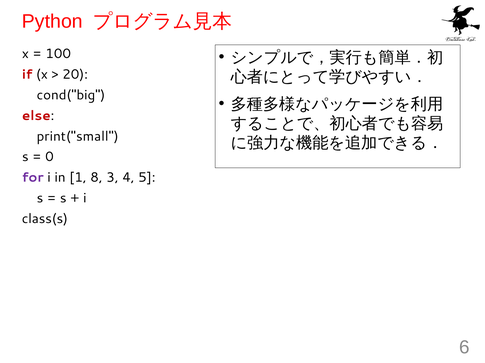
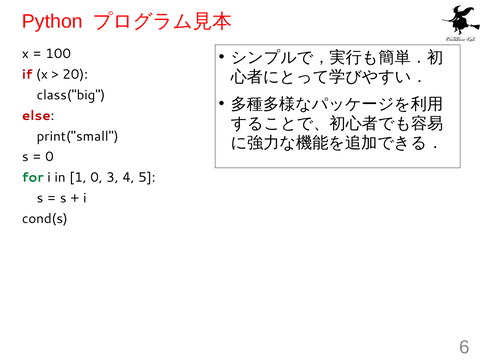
cond("big: cond("big -> class("big
for colour: purple -> green
1 8: 8 -> 0
class(s: class(s -> cond(s
